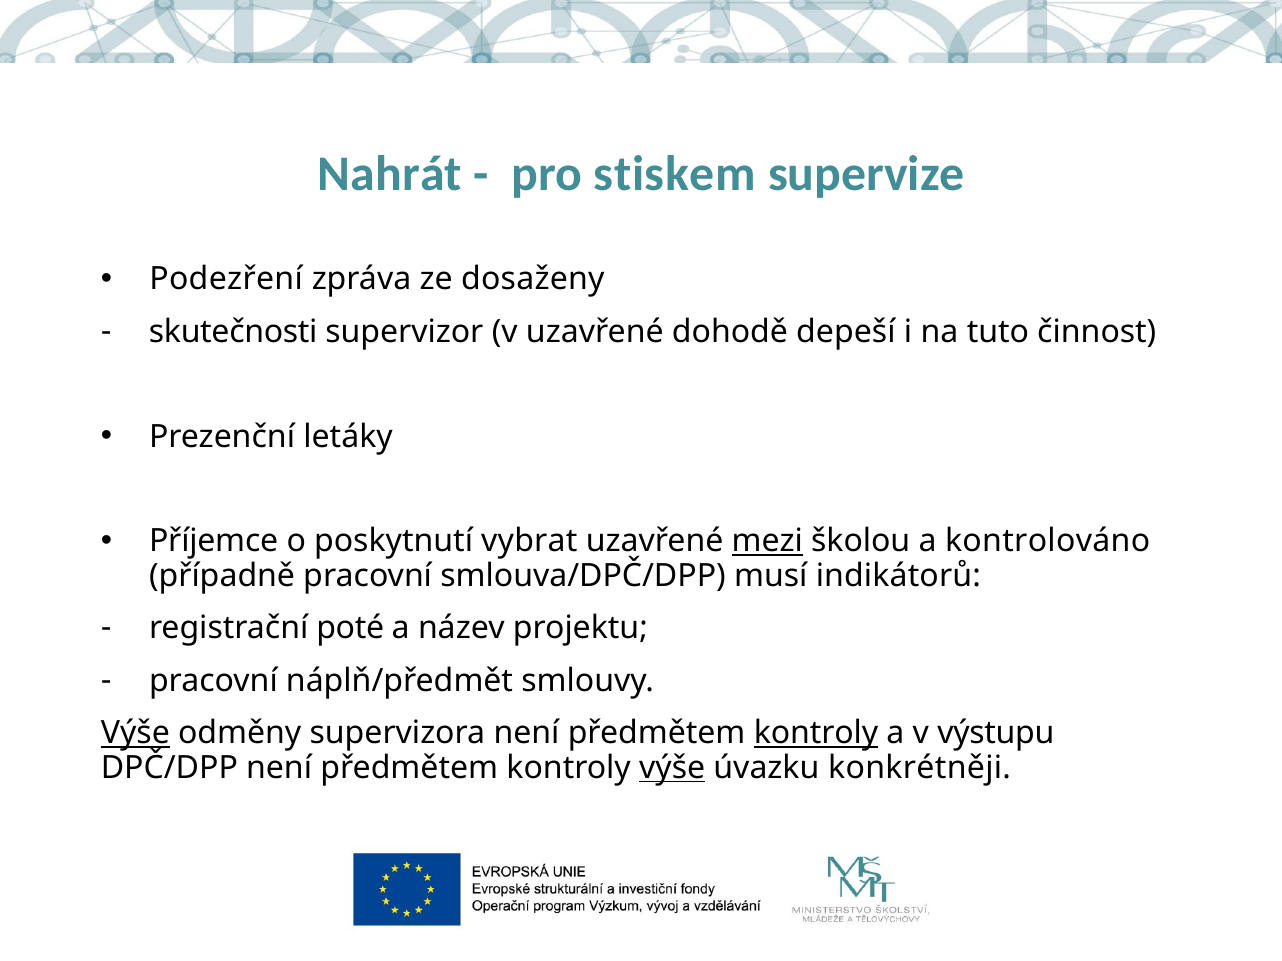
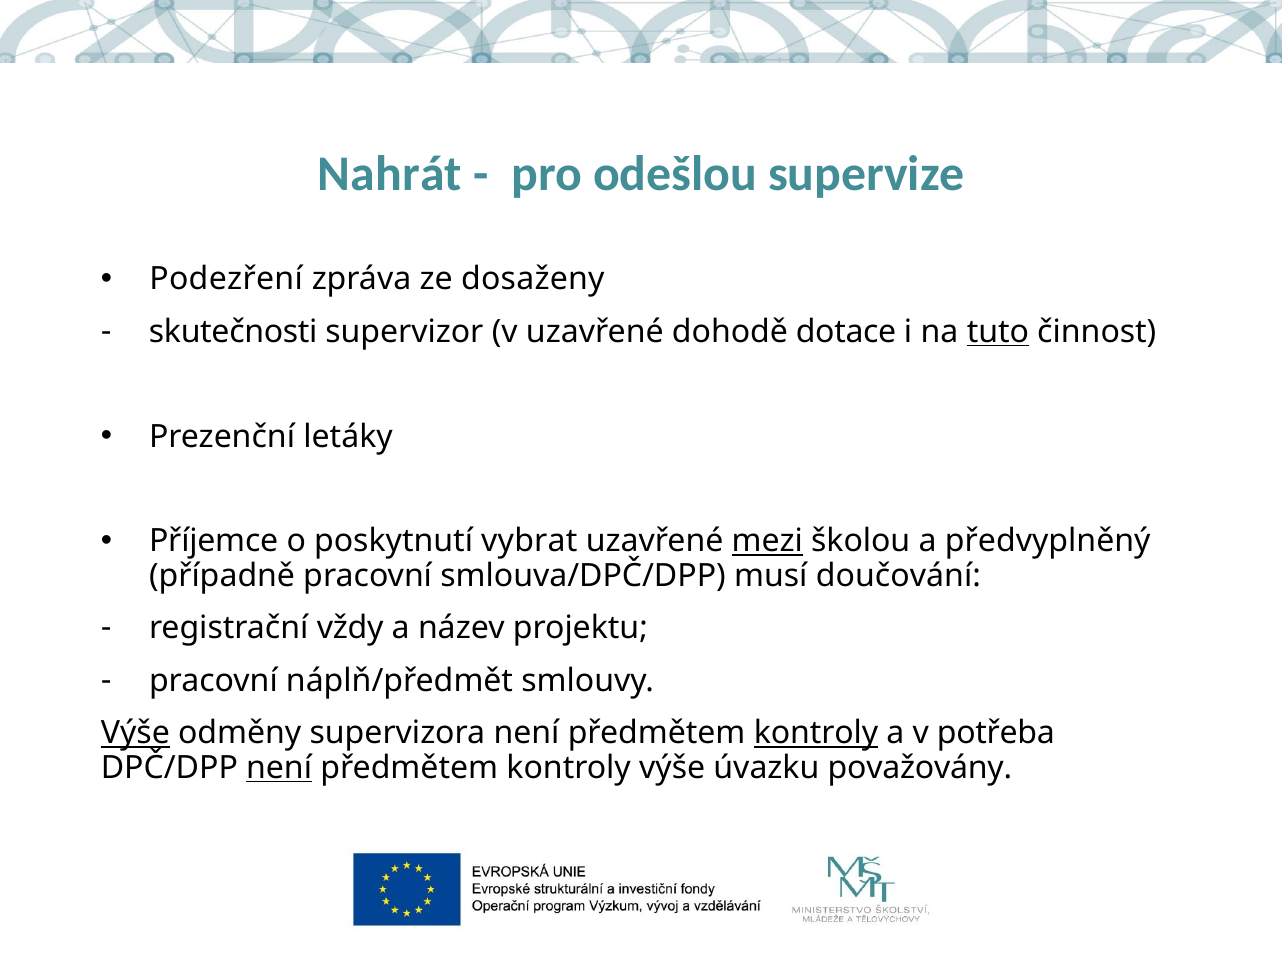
stiskem: stiskem -> odešlou
depeší: depeší -> dotace
tuto underline: none -> present
kontrolováno: kontrolováno -> předvyplněný
indikátorů: indikátorů -> doučování
poté: poté -> vždy
výstupu: výstupu -> potřeba
není at (279, 768) underline: none -> present
výše at (672, 768) underline: present -> none
konkrétněji: konkrétněji -> považovány
